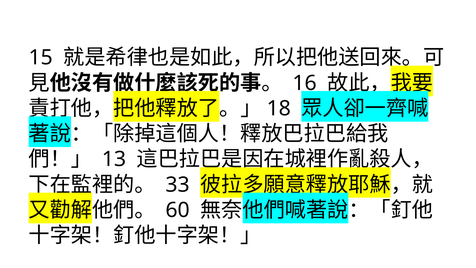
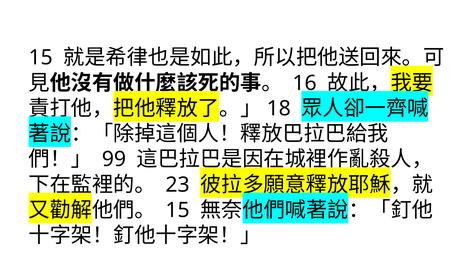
13: 13 -> 99
33: 33 -> 23
60 at (178, 210): 60 -> 15
